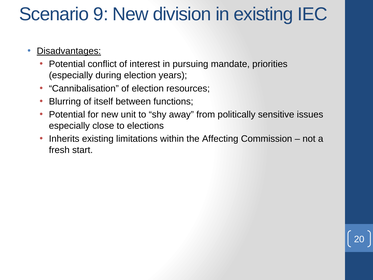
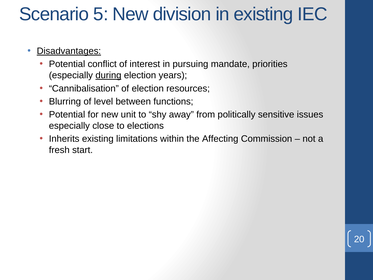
9: 9 -> 5
during underline: none -> present
itself: itself -> level
